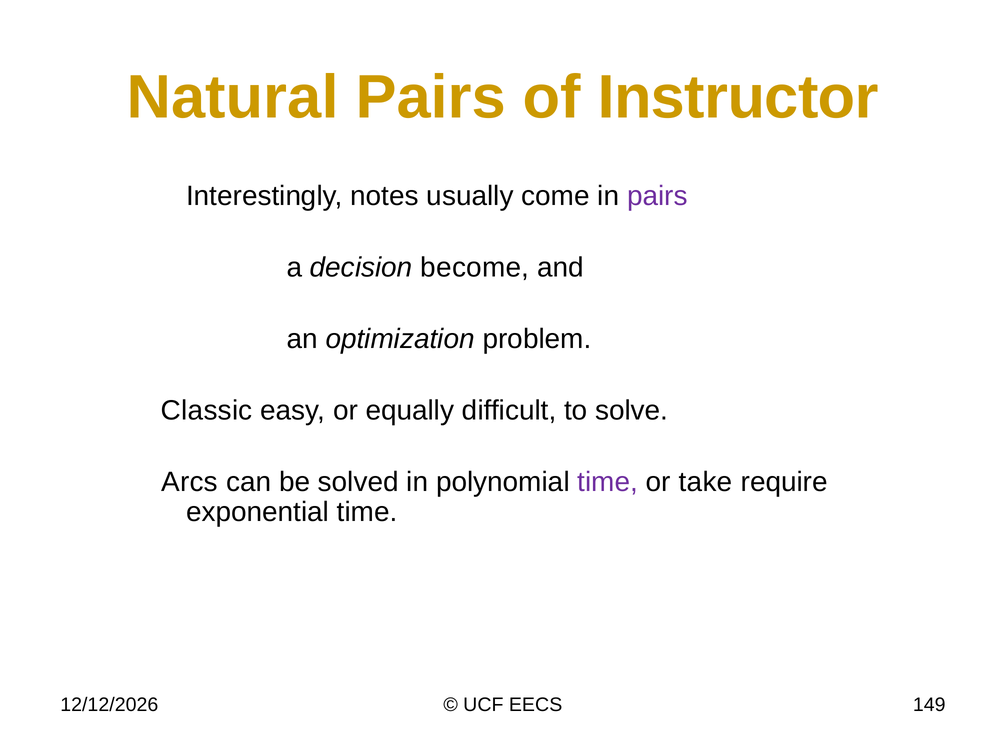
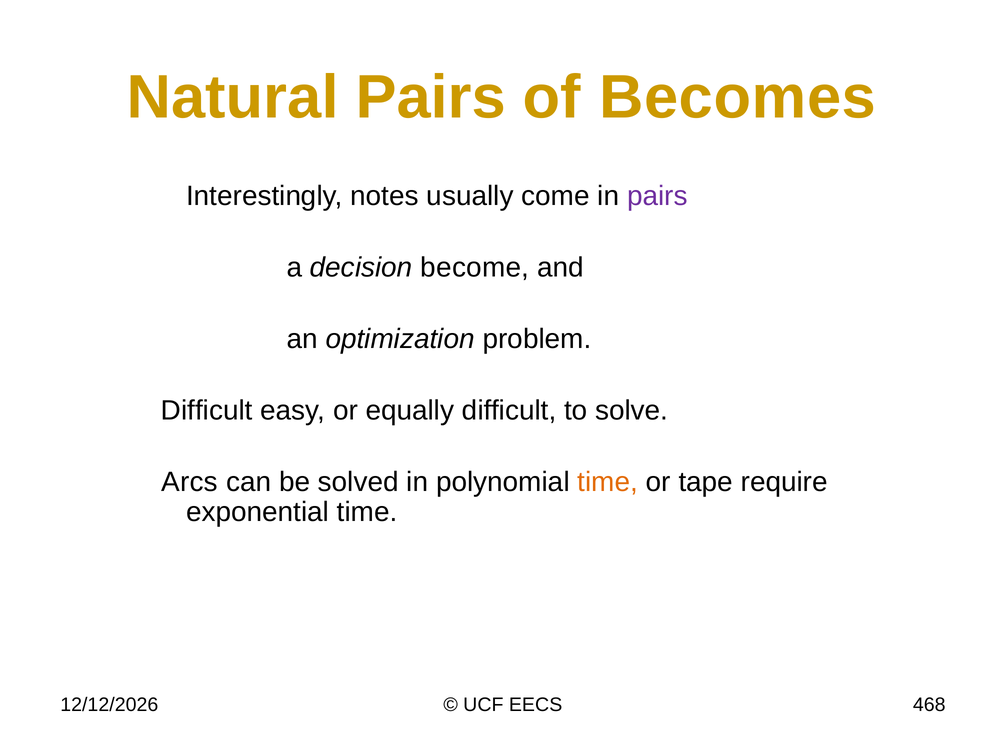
Instructor: Instructor -> Becomes
Classic at (207, 411): Classic -> Difficult
time at (608, 482) colour: purple -> orange
take: take -> tape
149: 149 -> 468
